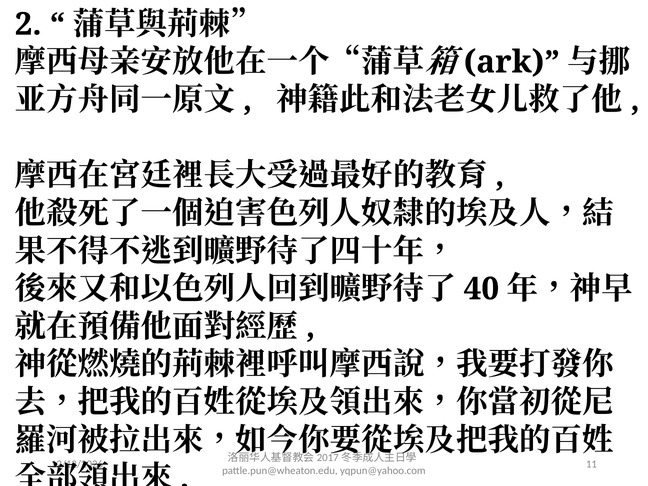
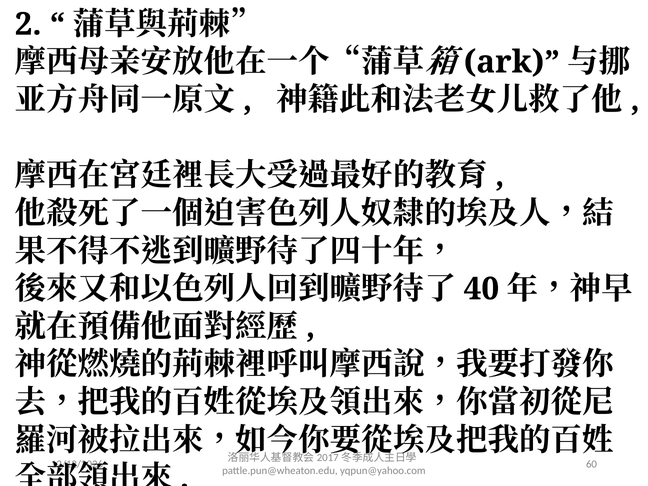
11: 11 -> 60
